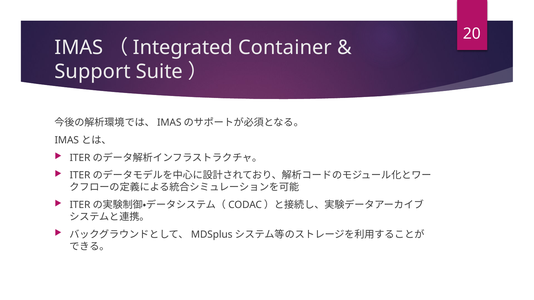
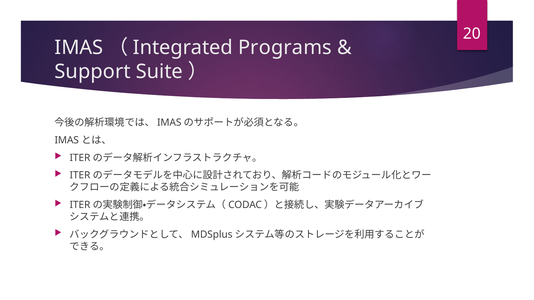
Container: Container -> Programs
